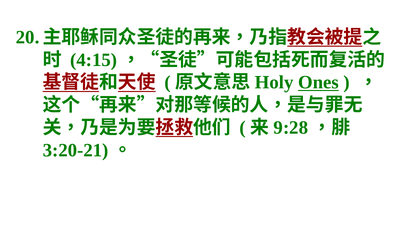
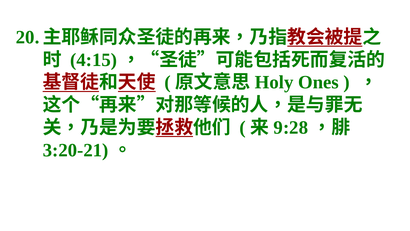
Ones underline: present -> none
